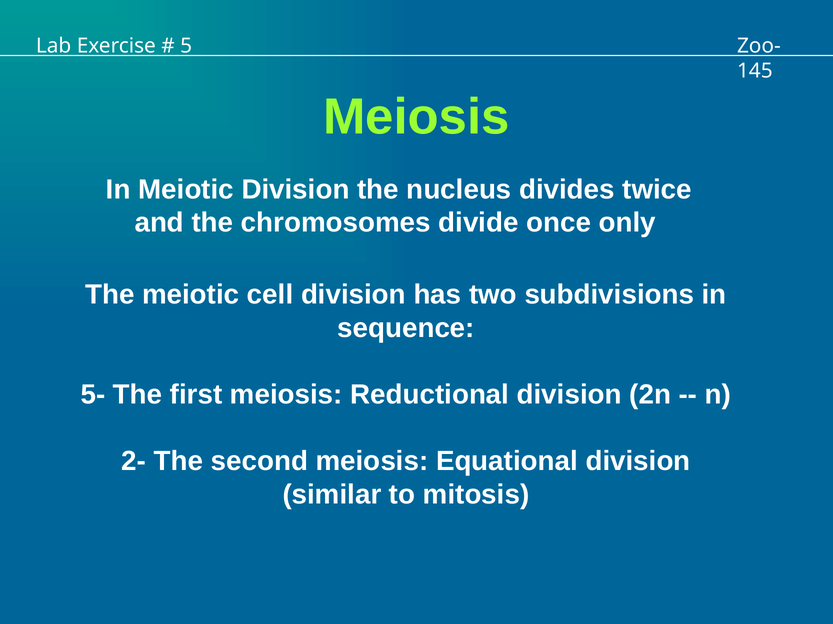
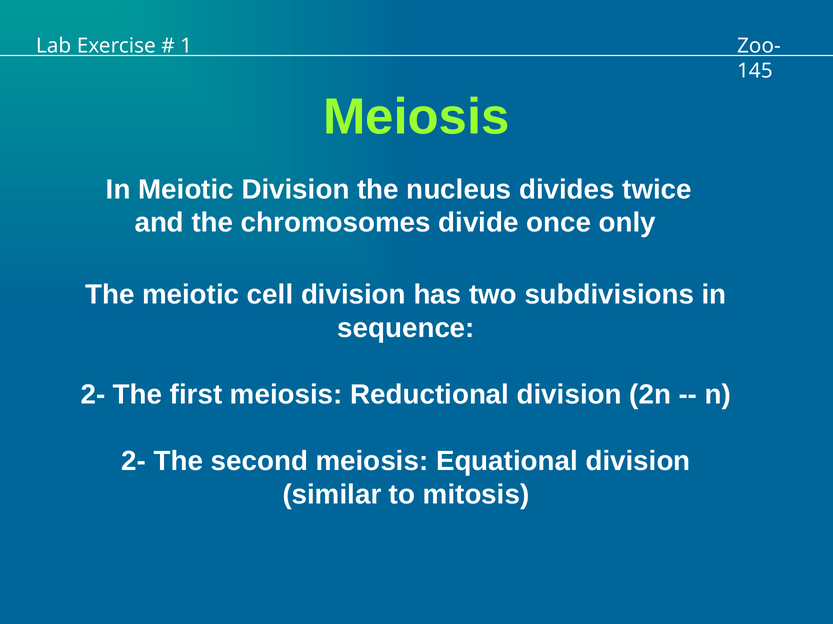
5: 5 -> 1
5- at (93, 395): 5- -> 2-
